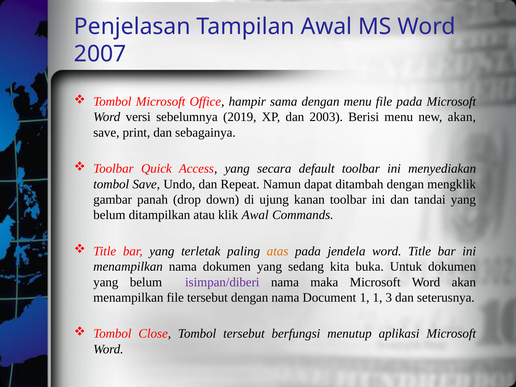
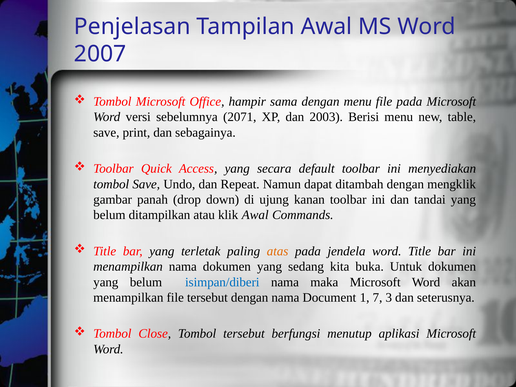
2019: 2019 -> 2071
new akan: akan -> table
isimpan/diberi colour: purple -> blue
1 1: 1 -> 7
